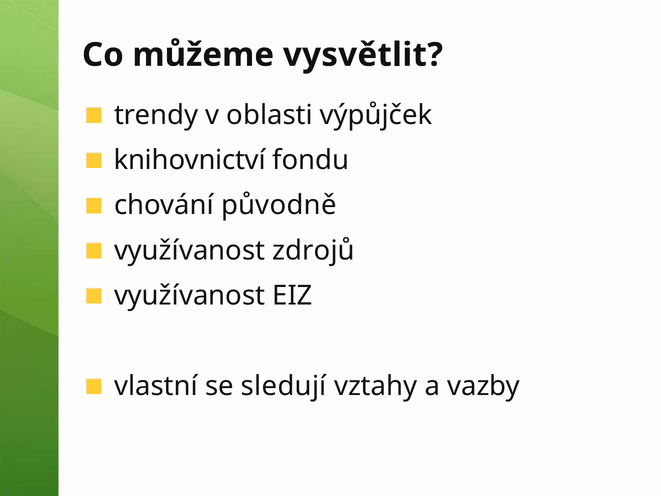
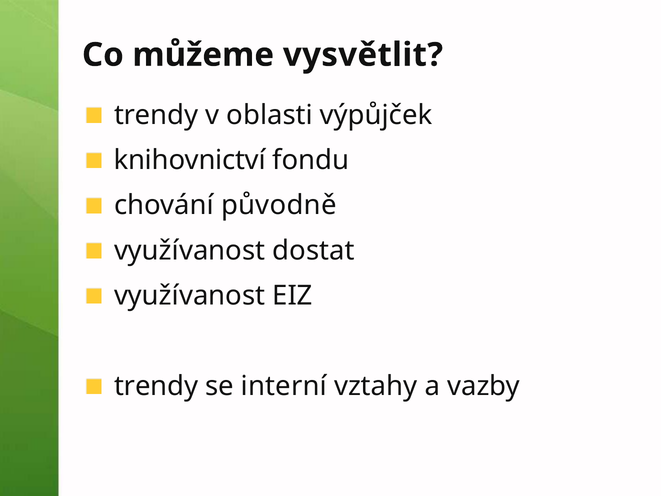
zdrojů: zdrojů -> dostat
vlastní at (156, 386): vlastní -> trendy
sledují: sledují -> interní
